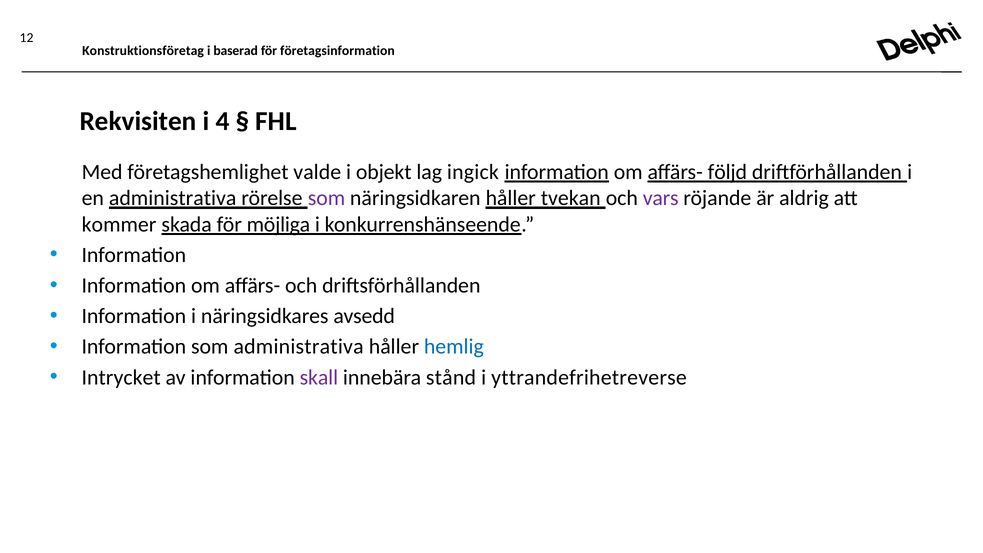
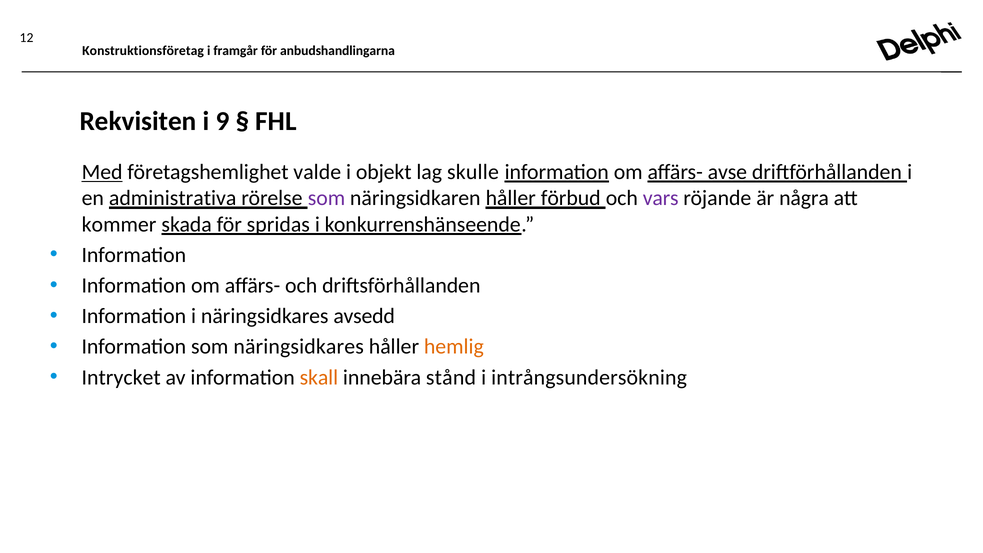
baserad: baserad -> framgår
företagsinformation: företagsinformation -> anbudshandlingarna
4: 4 -> 9
Med underline: none -> present
ingick: ingick -> skulle
följd: följd -> avse
tvekan: tvekan -> förbud
aldrig: aldrig -> några
möjliga: möjliga -> spridas
som administrativa: administrativa -> näringsidkares
hemlig colour: blue -> orange
skall colour: purple -> orange
yttrandefrihetreverse: yttrandefrihetreverse -> intrångsundersökning
